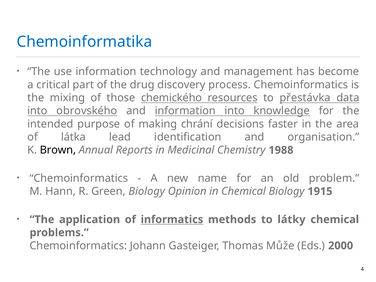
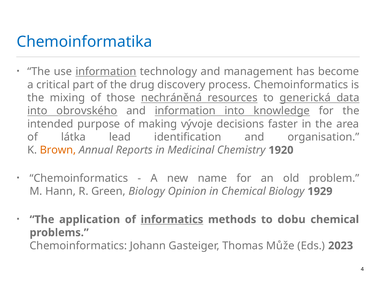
information at (106, 72) underline: none -> present
chemického: chemického -> nechráněná
přestávka: přestávka -> generická
chrání: chrání -> vývoje
Brown colour: black -> orange
1988: 1988 -> 1920
1915: 1915 -> 1929
látky: látky -> dobu
2000: 2000 -> 2023
